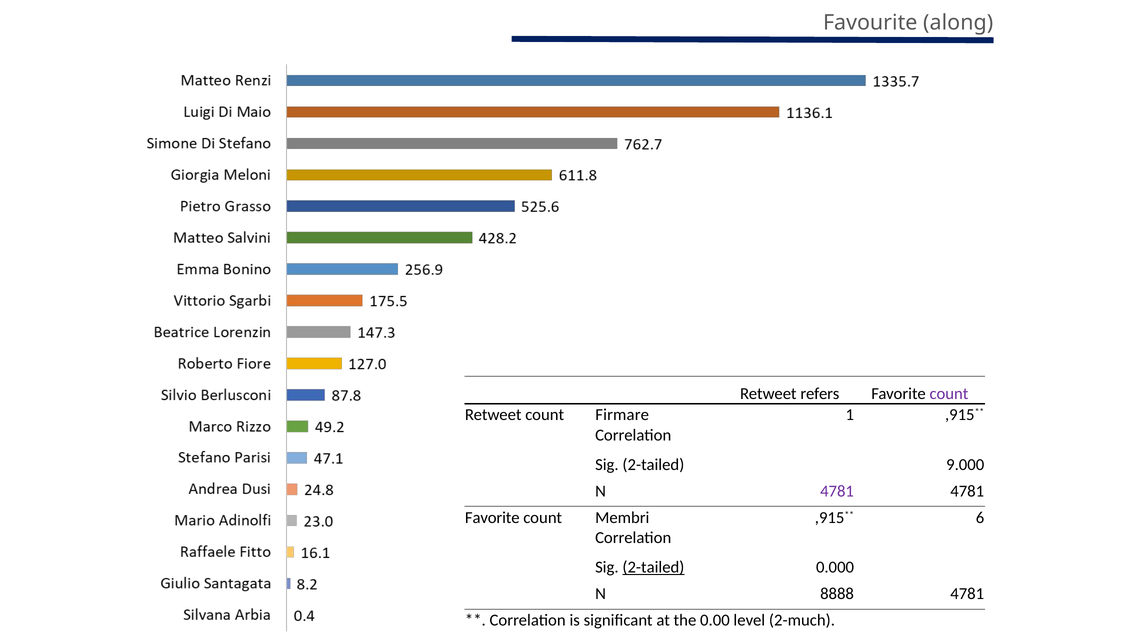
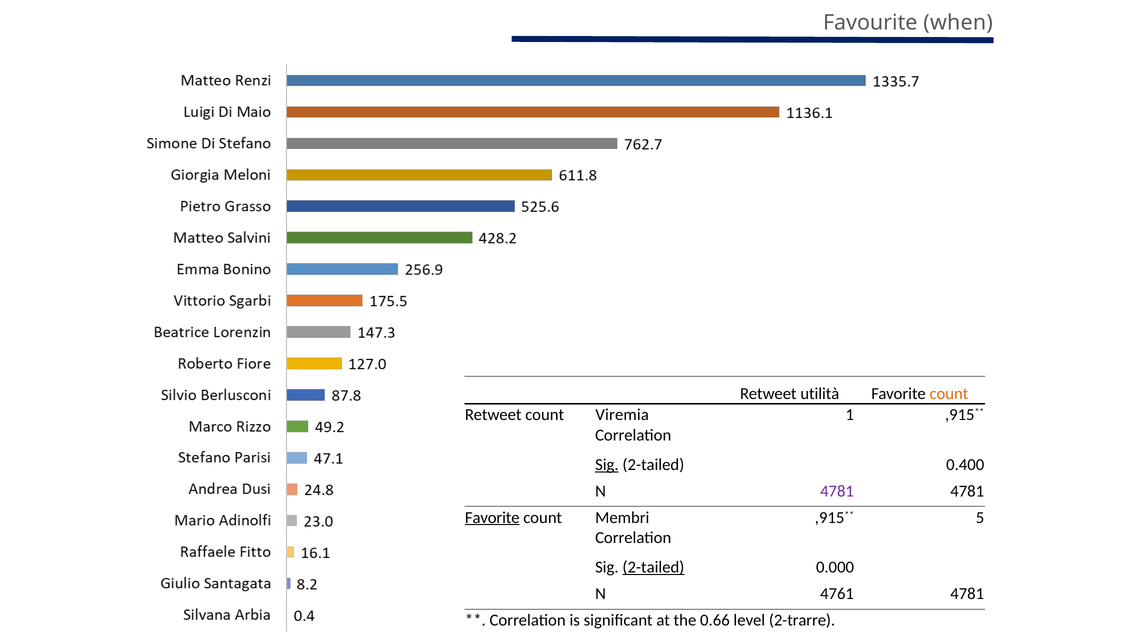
along: along -> when
refers: refers -> utilità
count at (949, 394) colour: purple -> orange
Firmare: Firmare -> Viremia
Sig at (607, 465) underline: none -> present
9.000: 9.000 -> 0.400
Favorite at (492, 518) underline: none -> present
6: 6 -> 5
8888: 8888 -> 4761
0.00: 0.00 -> 0.66
2-much: 2-much -> 2-trarre
